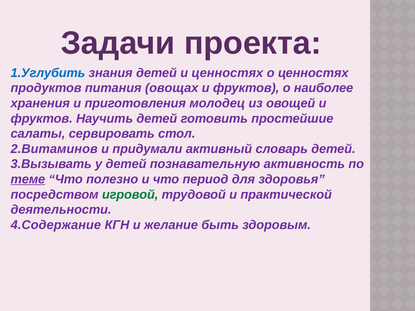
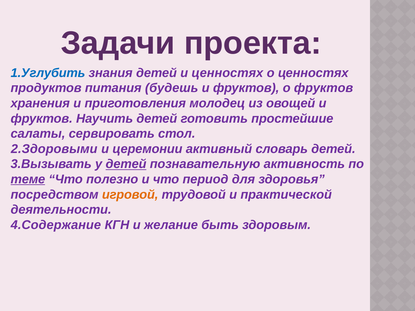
овощах: овощах -> будешь
о наиболее: наиболее -> фруктов
2.Витаминов: 2.Витаминов -> 2.Здоровыми
придумали: придумали -> церемонии
детей at (126, 164) underline: none -> present
игровой colour: green -> orange
